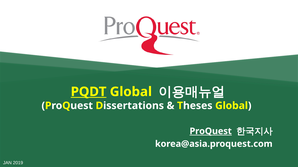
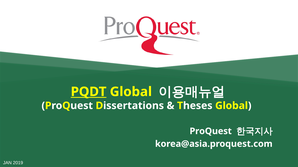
ProQuest at (211, 132) underline: present -> none
